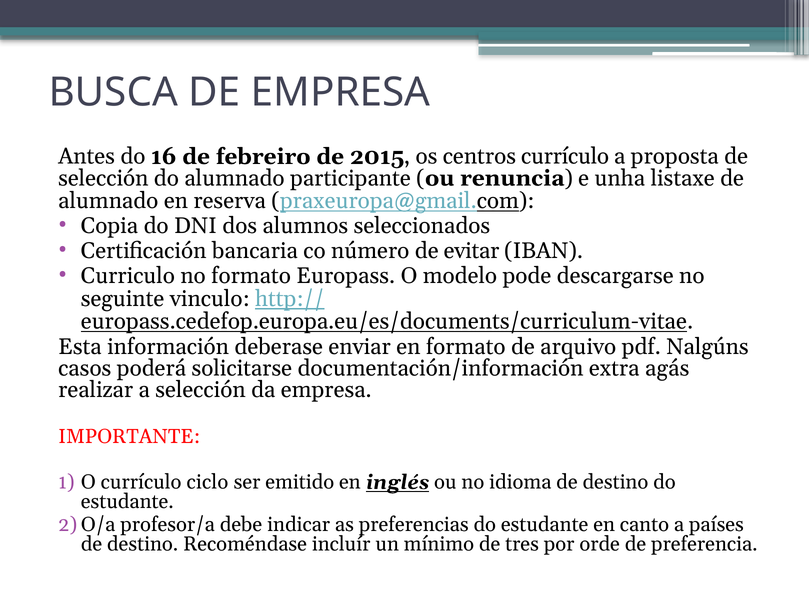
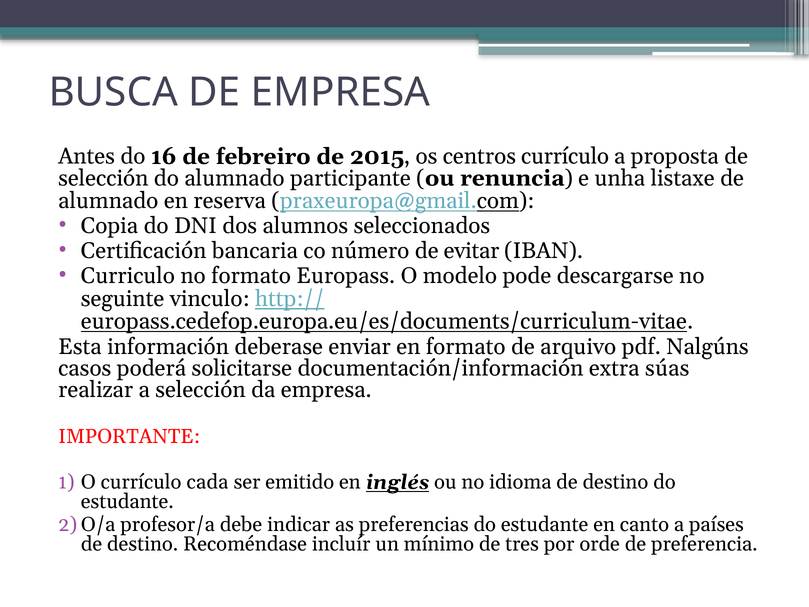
agás: agás -> súas
ciclo: ciclo -> cada
